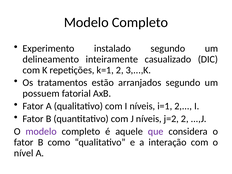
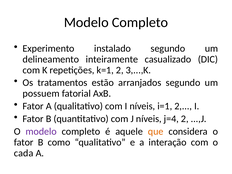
j=2: j=2 -> j=4
que colour: purple -> orange
nível: nível -> cada
